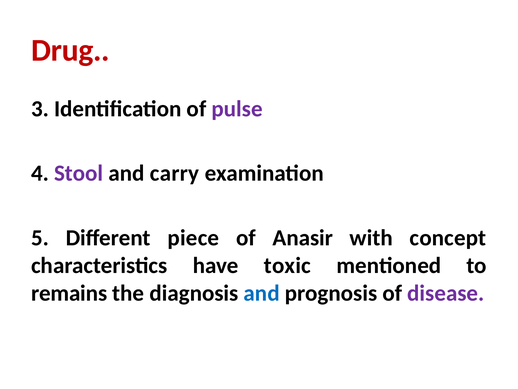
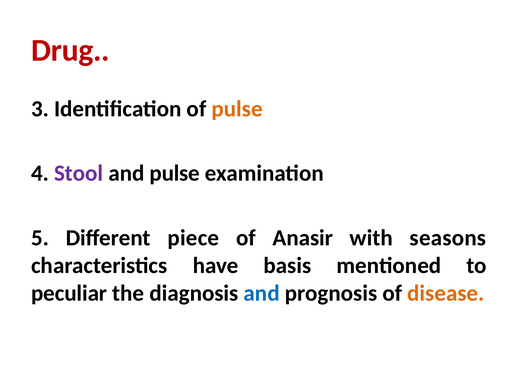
pulse at (237, 109) colour: purple -> orange
and carry: carry -> pulse
concept: concept -> seasons
toxic: toxic -> basis
remains: remains -> peculiar
disease colour: purple -> orange
